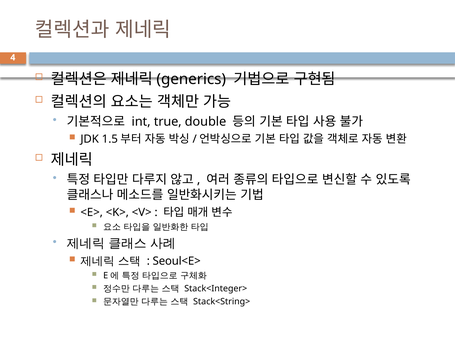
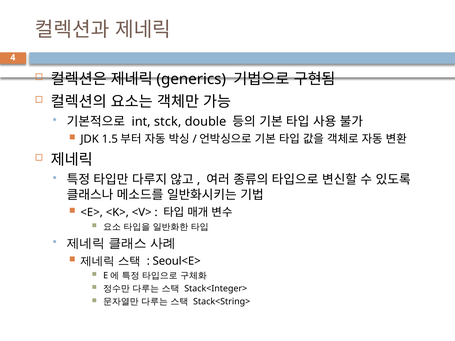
true: true -> stck
